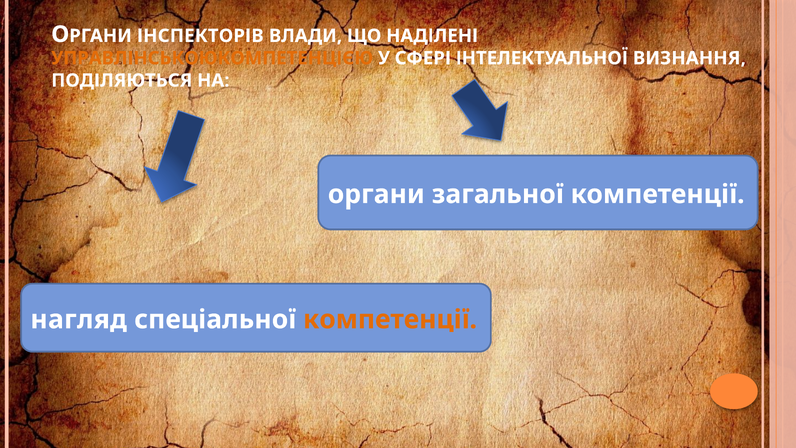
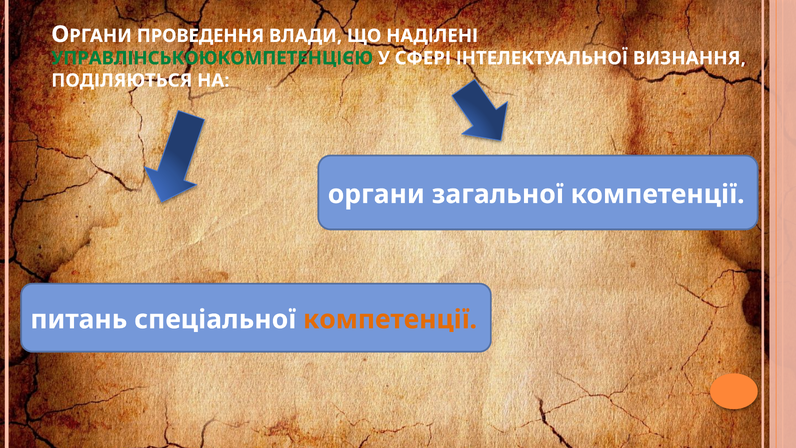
ІНСПЕКТОРІВ: ІНСПЕКТОРІВ -> ПРОВЕДЕННЯ
УПРАВЛІНСЬКОЮКОМПЕТЕНЦІЄЮ colour: orange -> green
нагляд: нагляд -> питань
